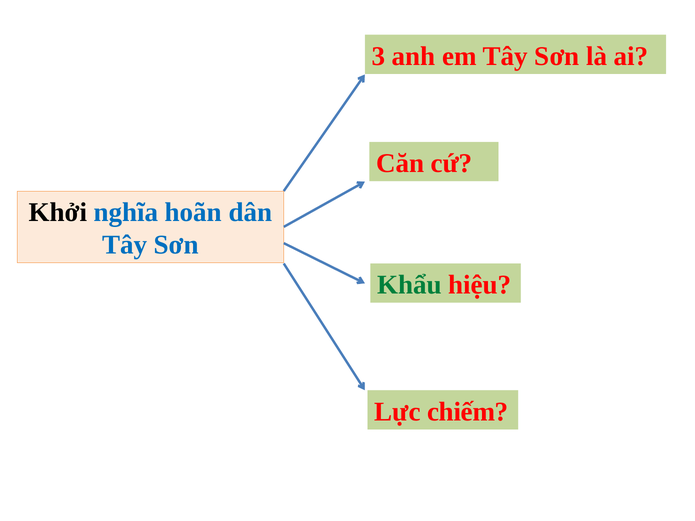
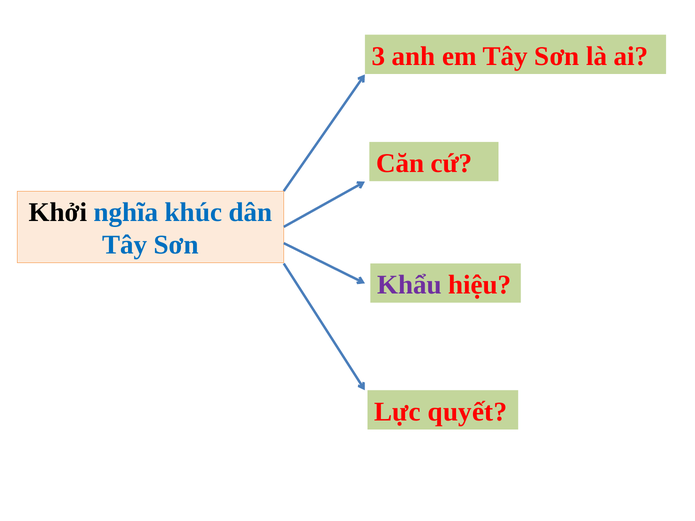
hoãn: hoãn -> khúc
Khẩu colour: green -> purple
chiếm: chiếm -> quyết
